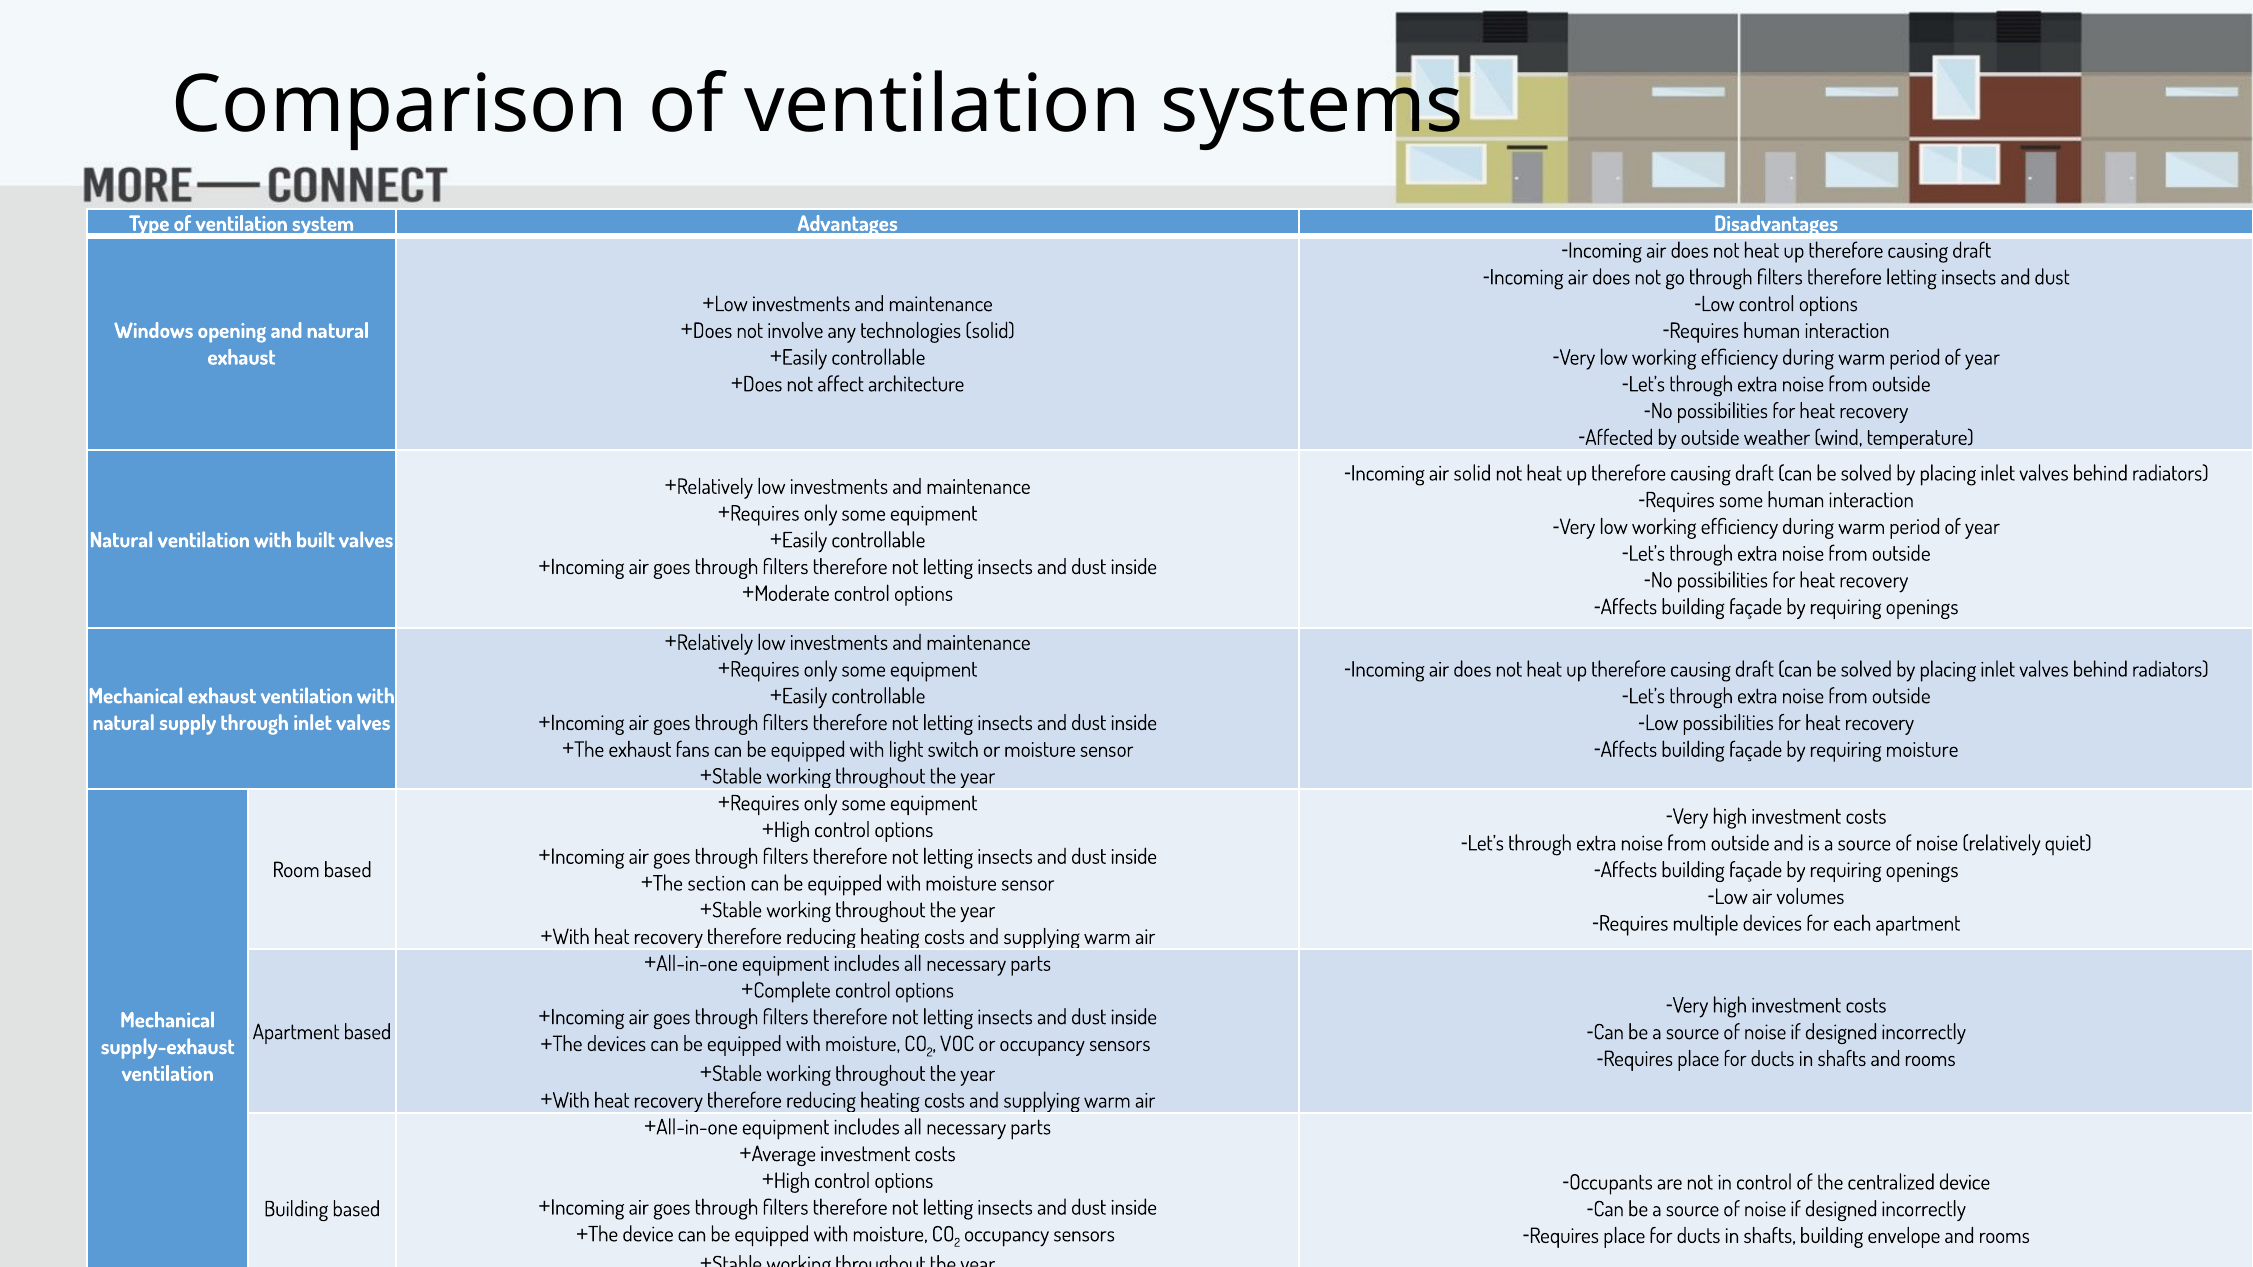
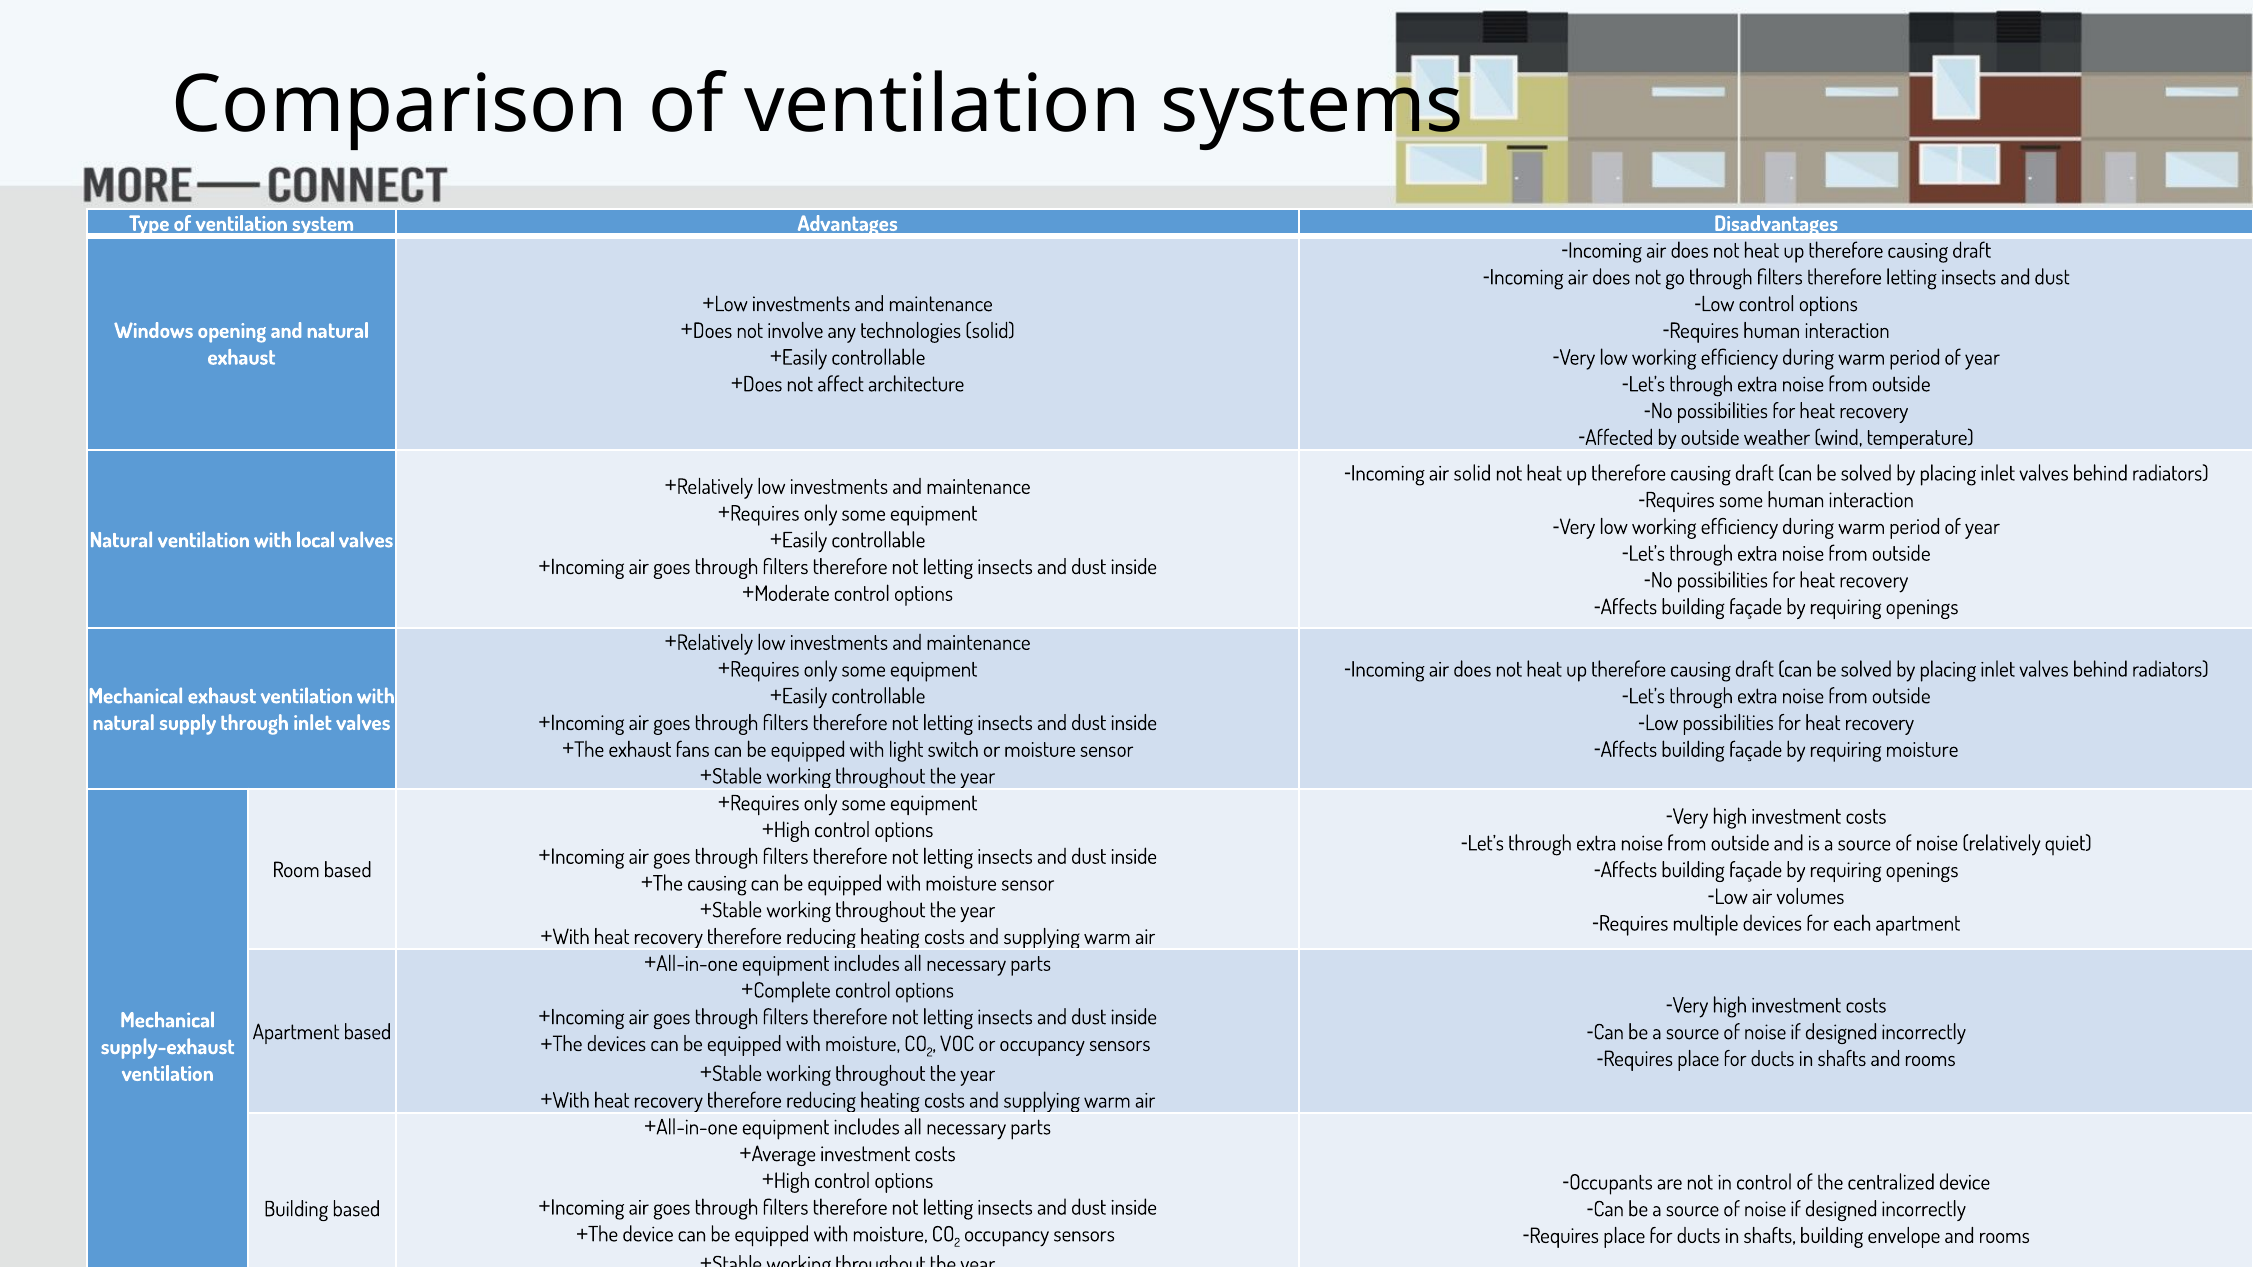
built: built -> local
section at (717, 884): section -> causing
